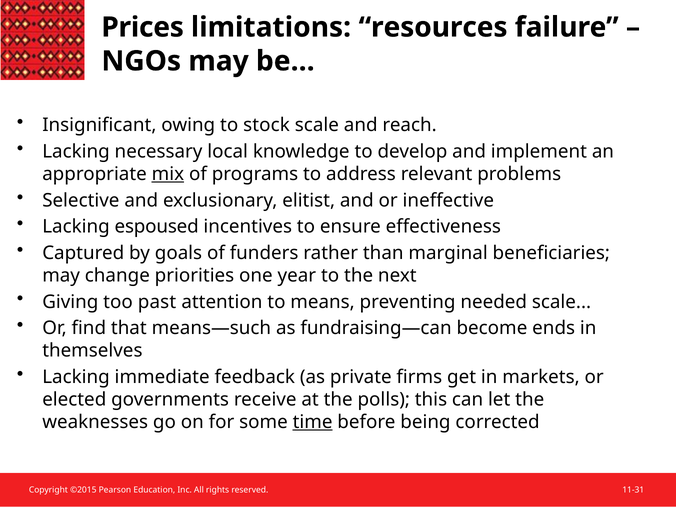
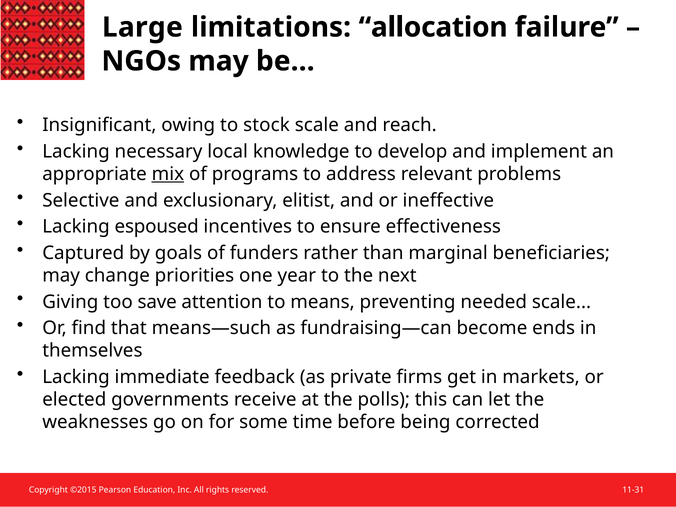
Prices: Prices -> Large
resources: resources -> allocation
past: past -> save
time underline: present -> none
